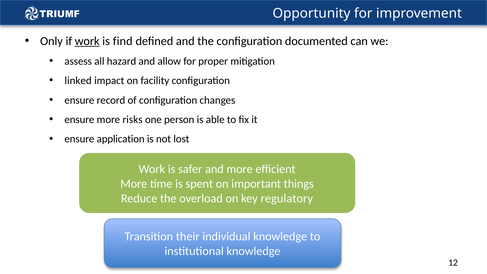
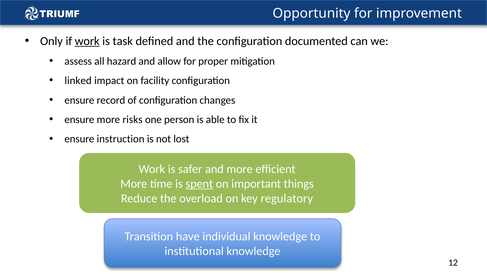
find: find -> task
application: application -> instruction
spent underline: none -> present
their: their -> have
